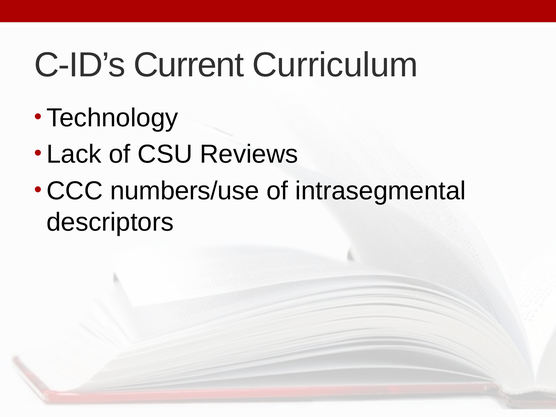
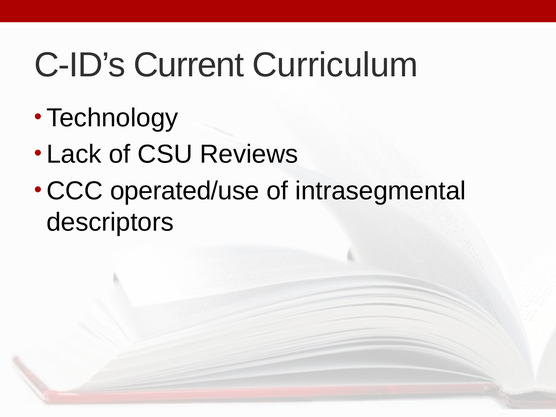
numbers/use: numbers/use -> operated/use
